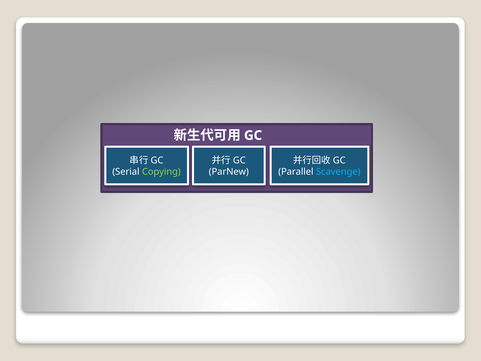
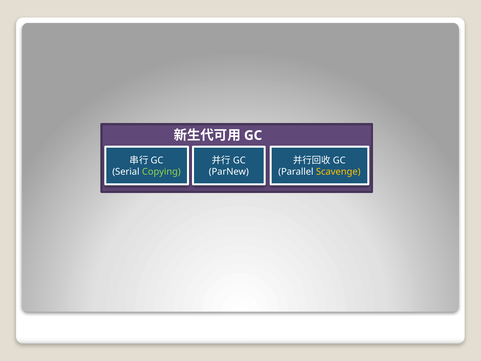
Scavenge colour: light blue -> yellow
